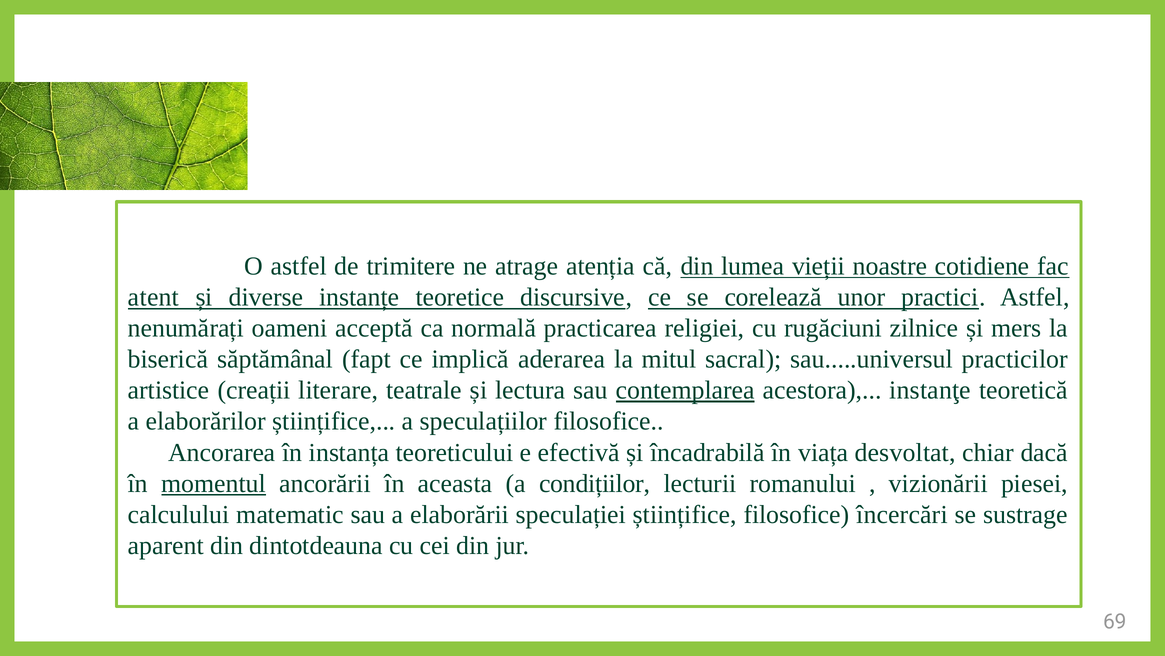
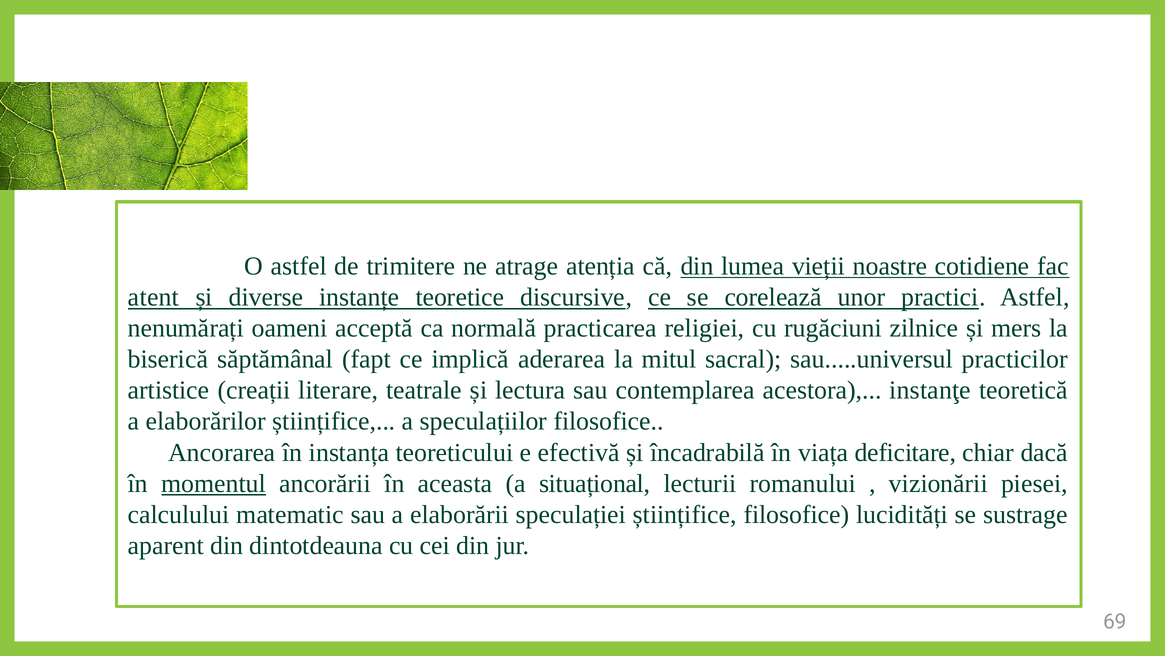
contemplarea underline: present -> none
desvoltat: desvoltat -> deficitare
condițiilor: condițiilor -> situațional
încercări: încercări -> lucidități
